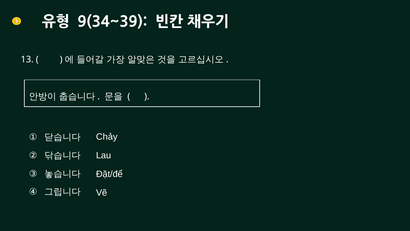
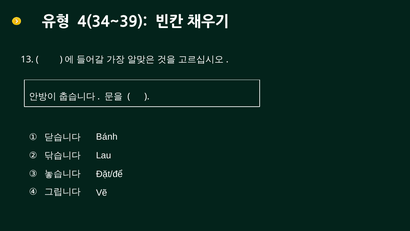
9(34~39: 9(34~39 -> 4(34~39
Chảy: Chảy -> Bánh
